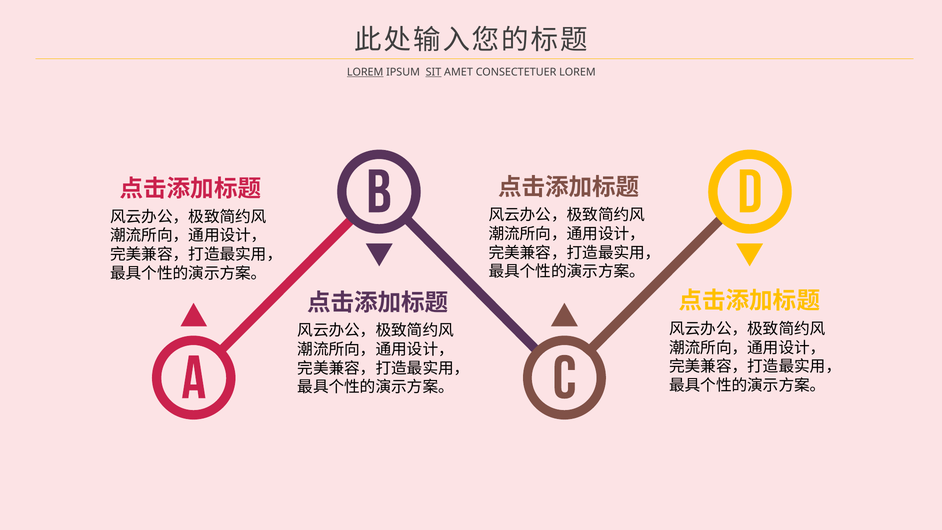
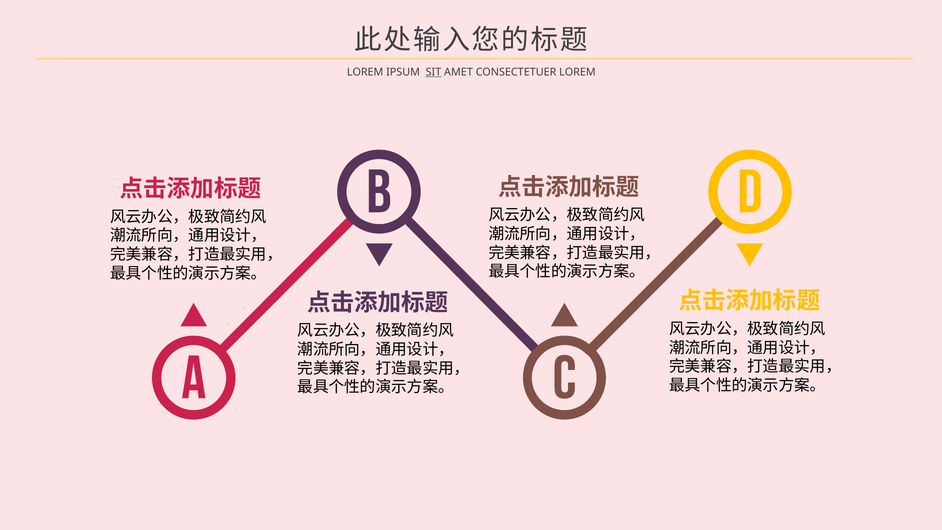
LOREM at (365, 72) underline: present -> none
